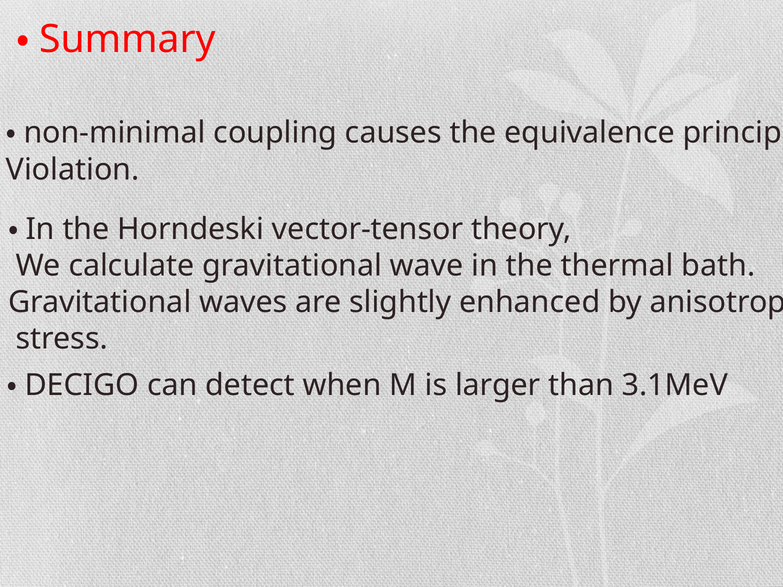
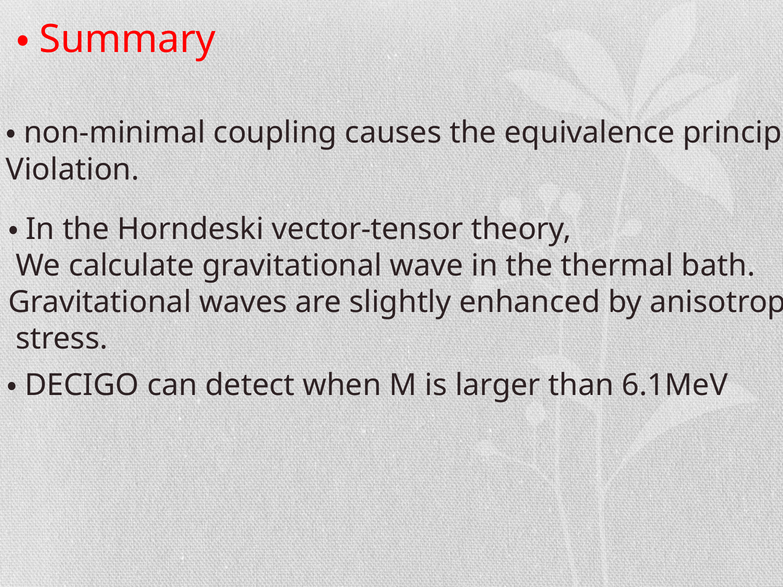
3.1MeV: 3.1MeV -> 6.1MeV
